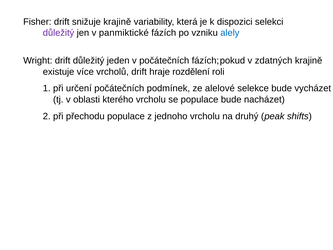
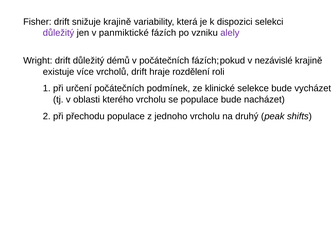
alely colour: blue -> purple
jeden: jeden -> démů
zdatných: zdatných -> nezávislé
alelové: alelové -> klinické
